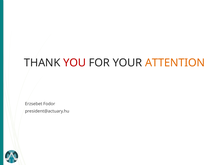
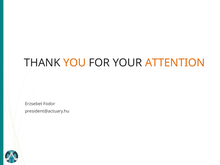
YOU colour: red -> orange
